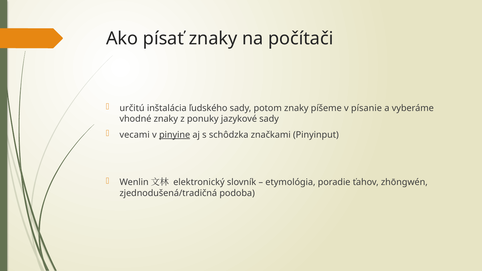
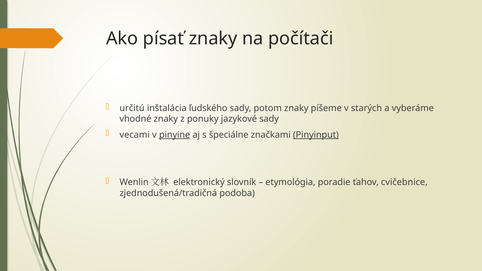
písanie: písanie -> starých
schôdzka: schôdzka -> špeciálne
Pinyinput underline: none -> present
zhōngwén: zhōngwén -> cvičebnice
